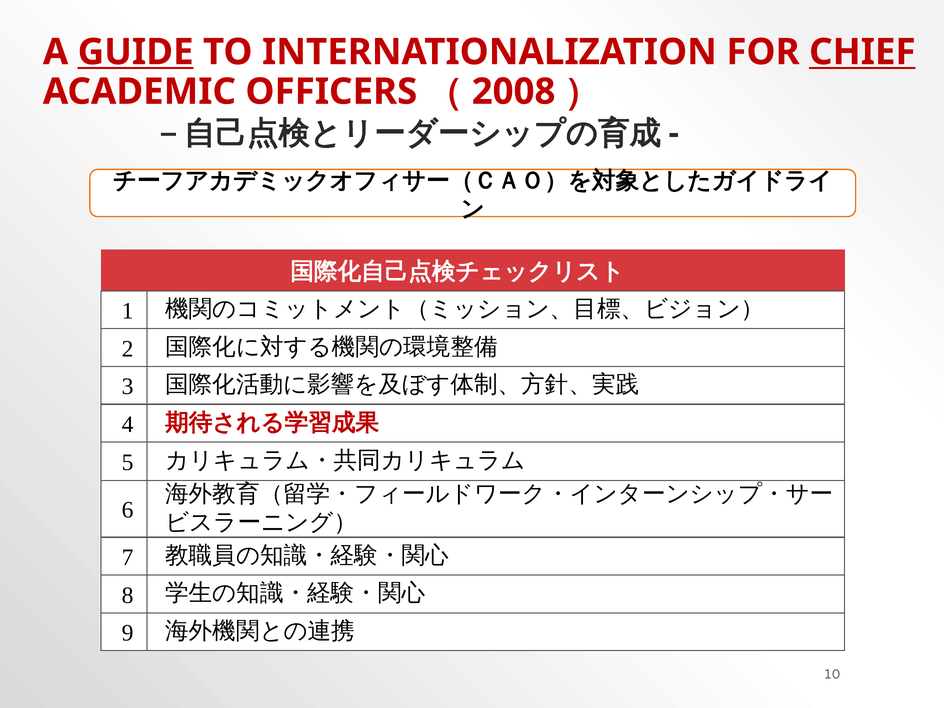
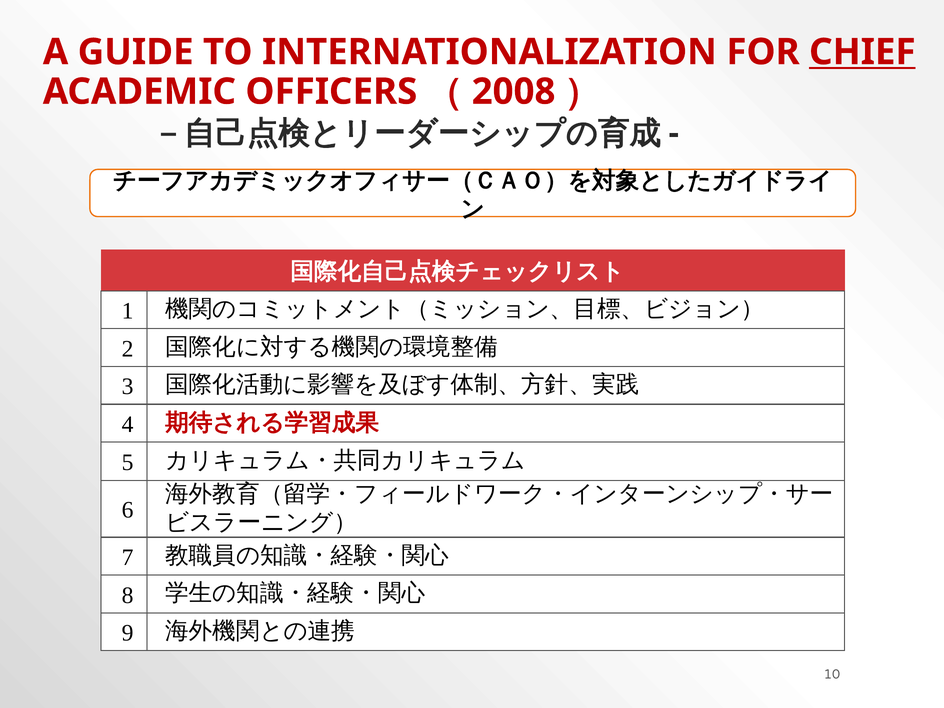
GUIDE underline: present -> none
